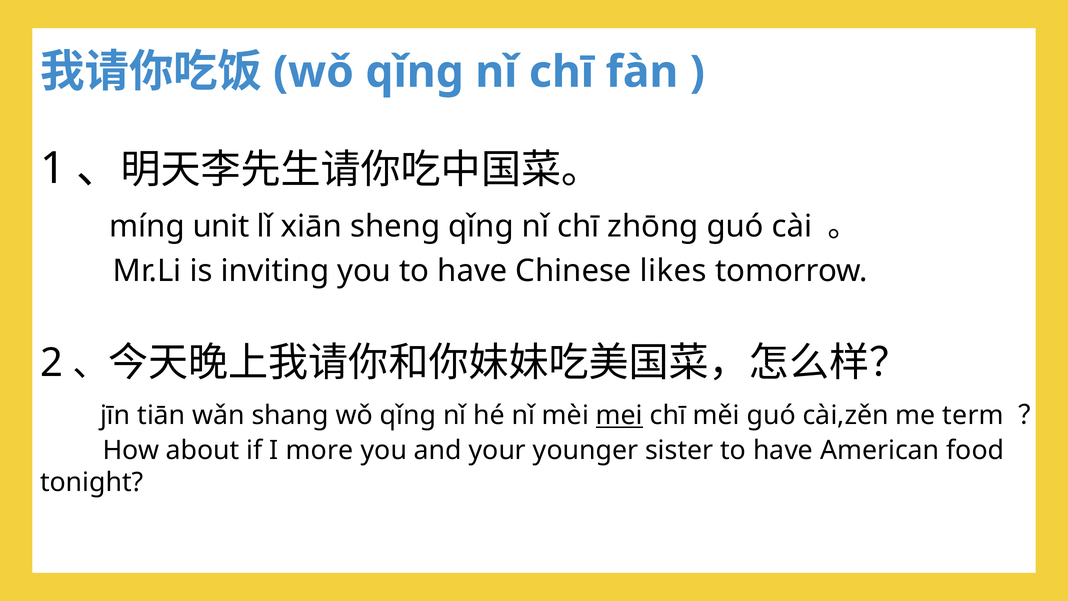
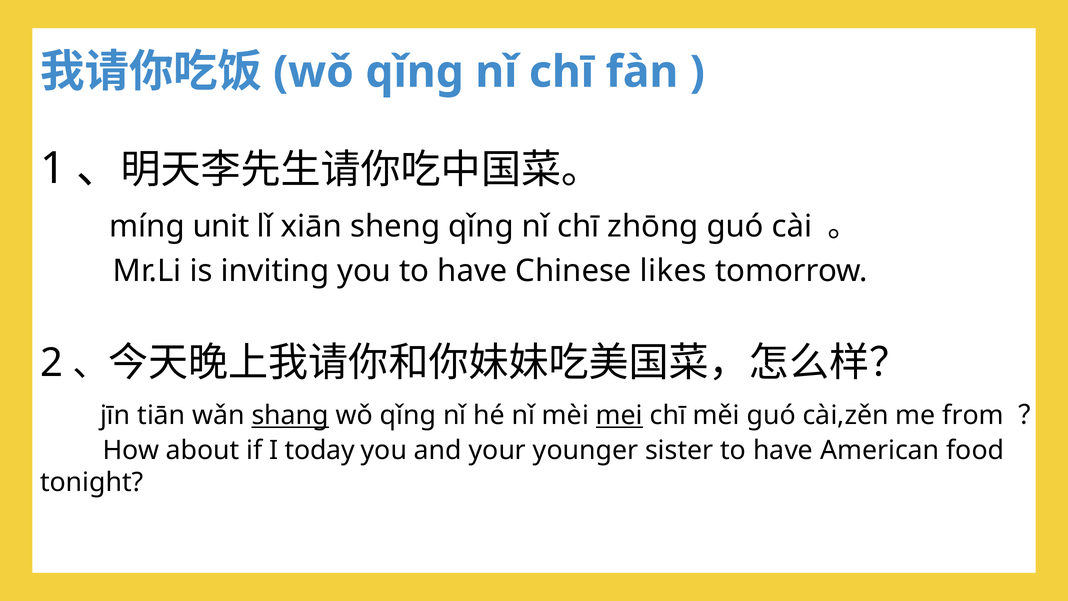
shang underline: none -> present
term: term -> from
more: more -> today
